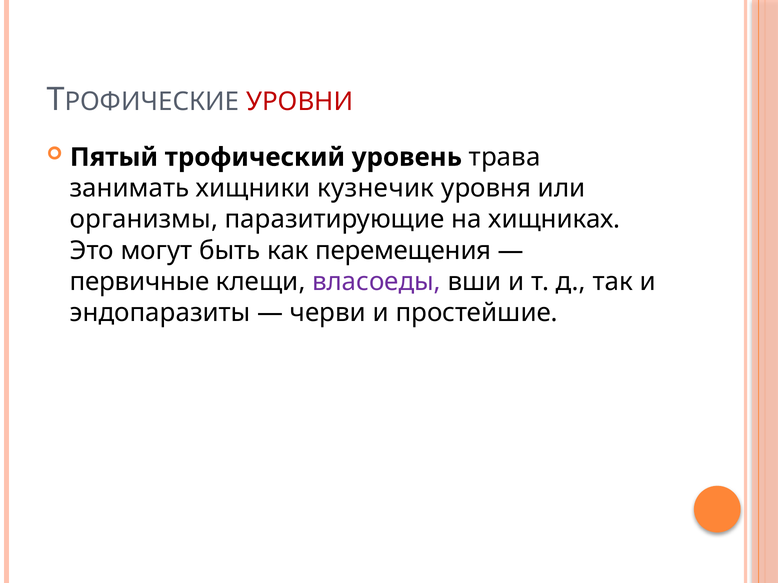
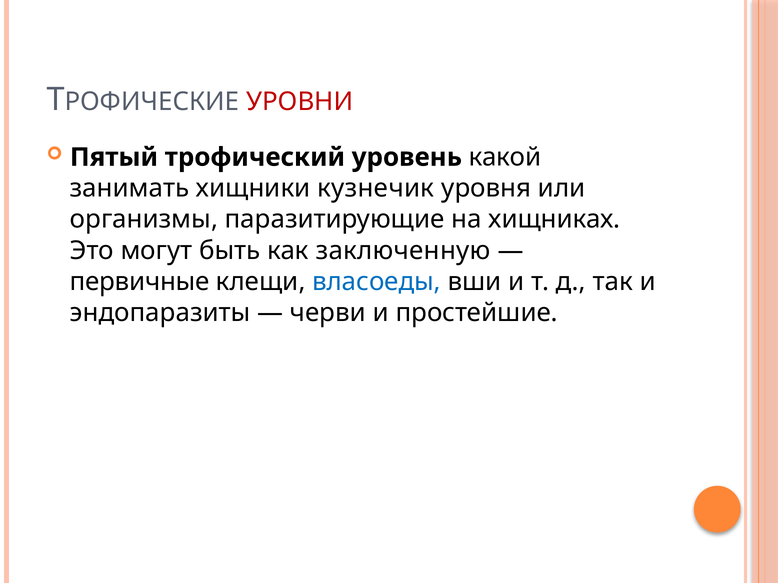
трава: трава -> какой
перемещения: перемещения -> заключенную
власоеды colour: purple -> blue
